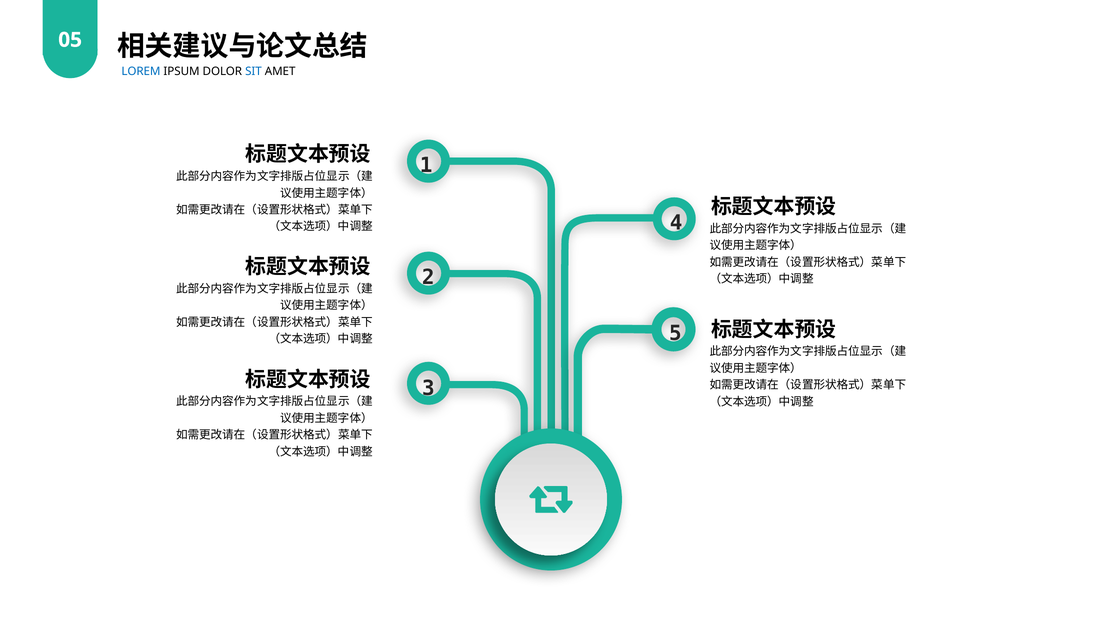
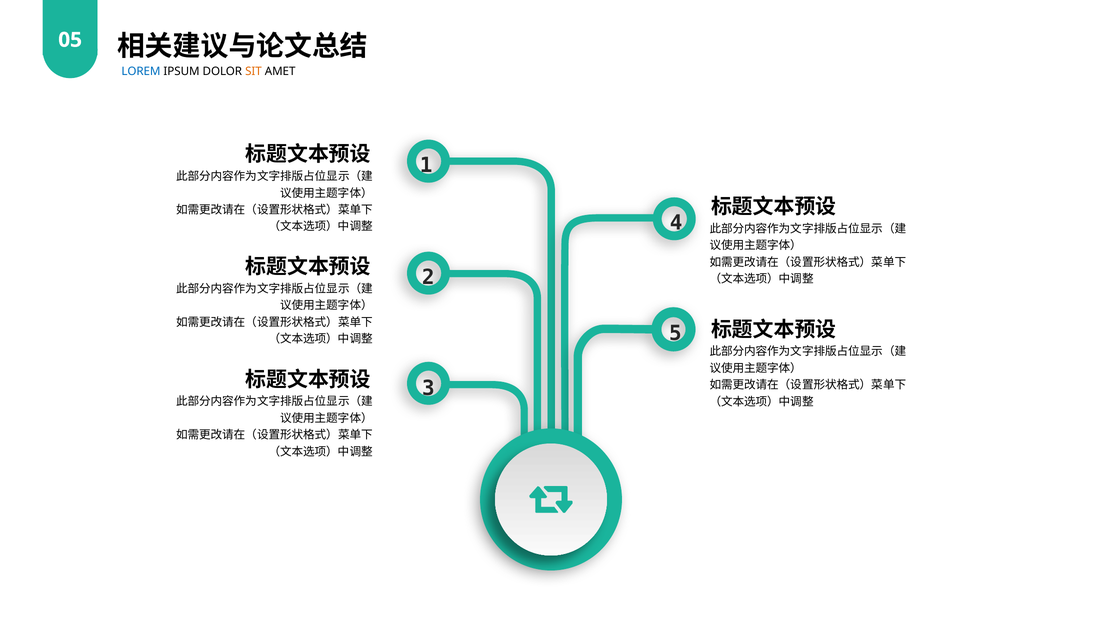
SIT colour: blue -> orange
